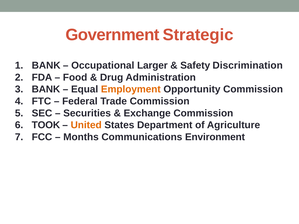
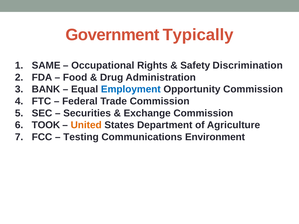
Strategic: Strategic -> Typically
BANK at (46, 65): BANK -> SAME
Larger: Larger -> Rights
Employment colour: orange -> blue
Months: Months -> Testing
